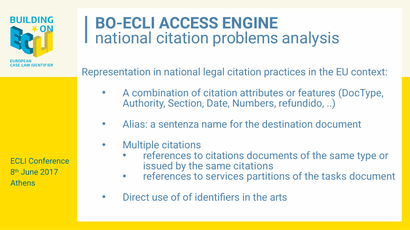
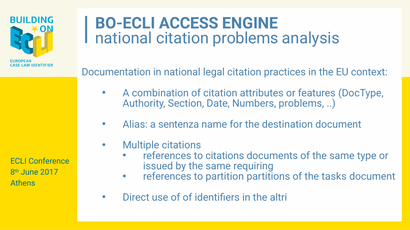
Representation: Representation -> Documentation
Numbers refundido: refundido -> problems
same citations: citations -> requiring
services: services -> partition
arts: arts -> altri
